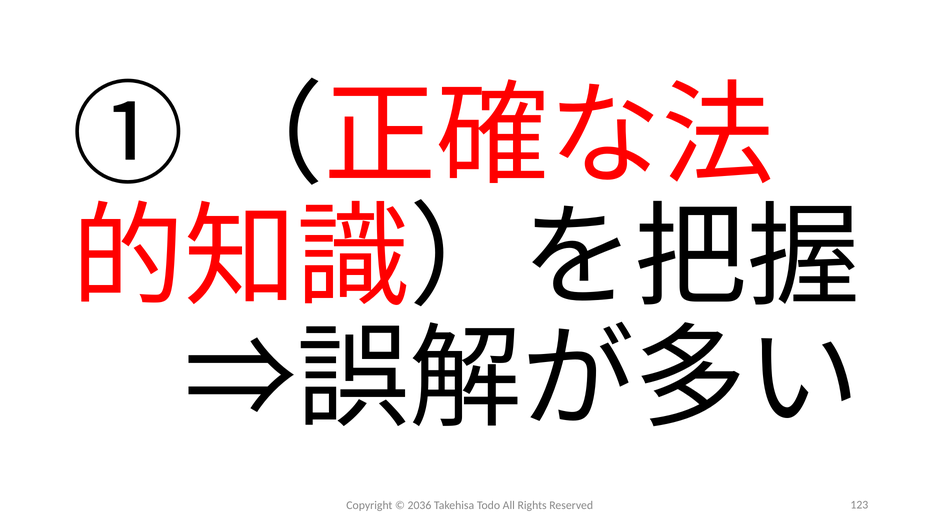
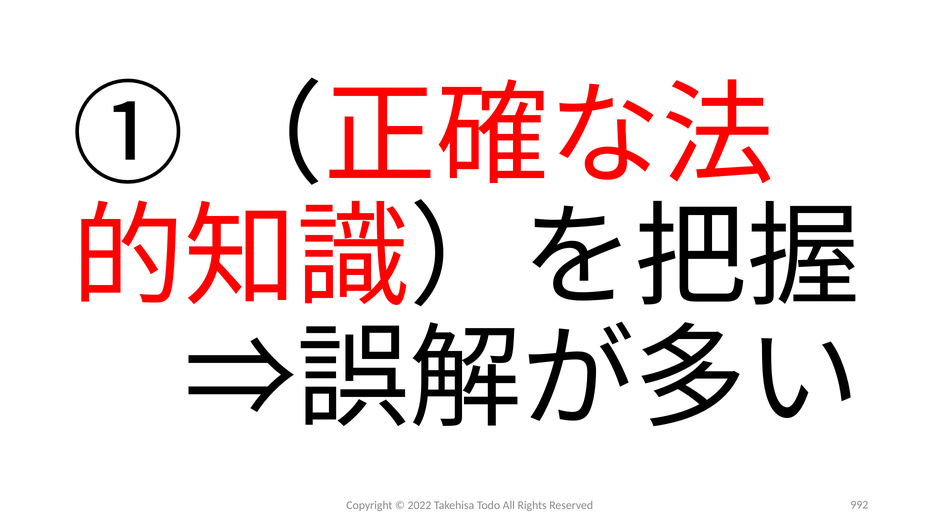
2036: 2036 -> 2022
123: 123 -> 992
